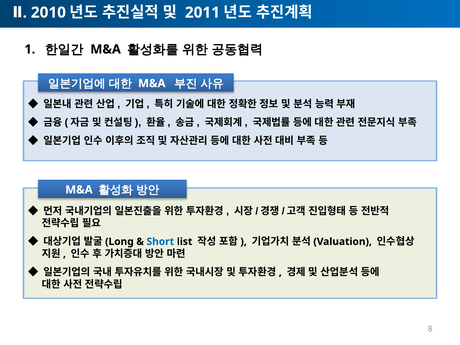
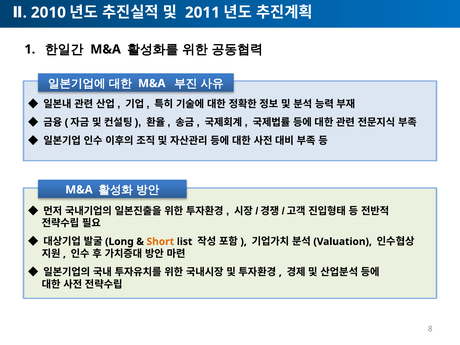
Short colour: blue -> orange
